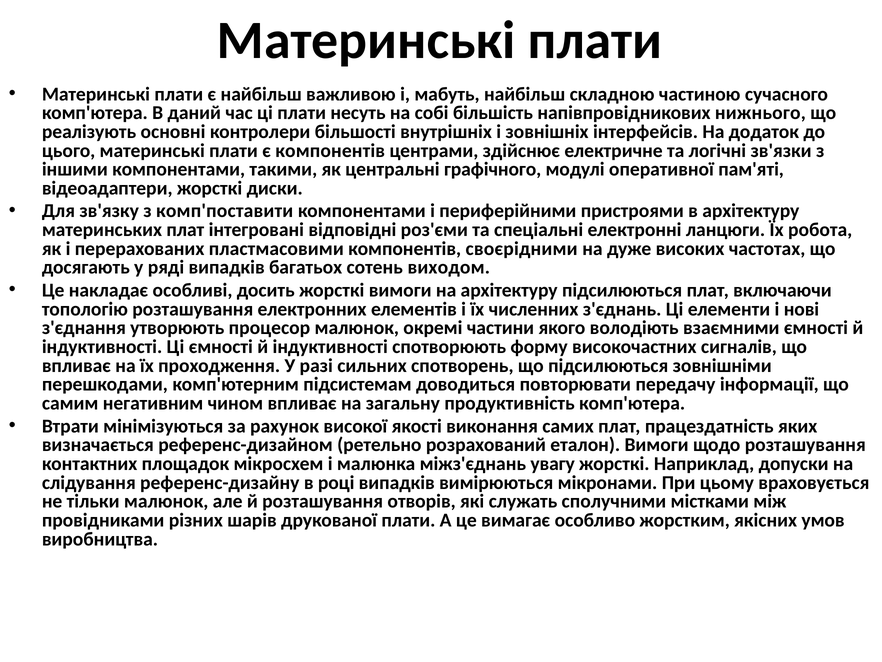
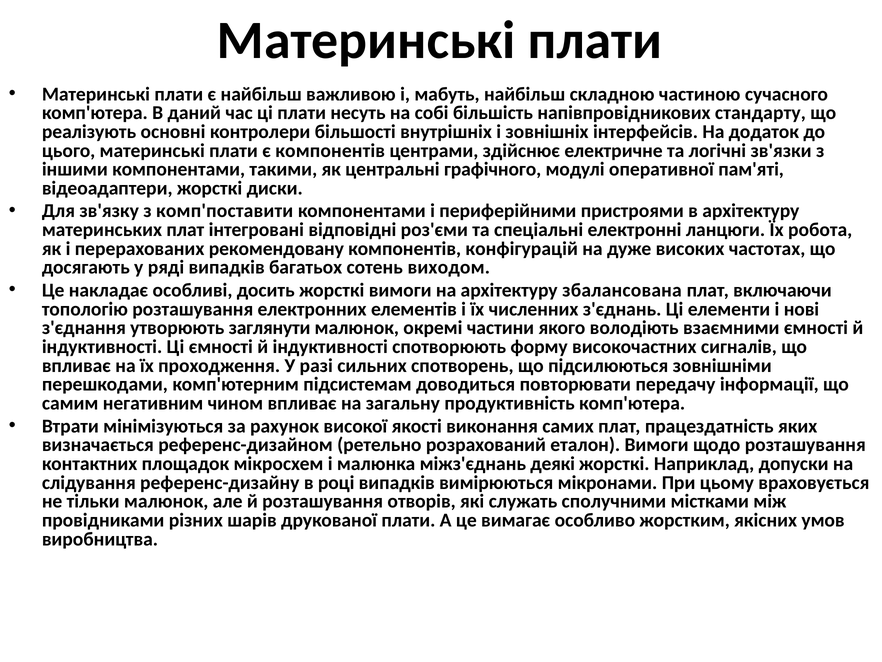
нижнього: нижнього -> стандарту
пластмасовими: пластмасовими -> рекомендовану
своєрідними: своєрідними -> конфігурацій
архітектуру підсилюються: підсилюються -> збалансована
процесор: процесор -> заглянути
увагу: увагу -> деякі
